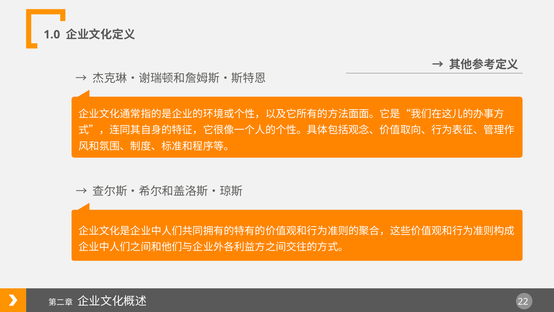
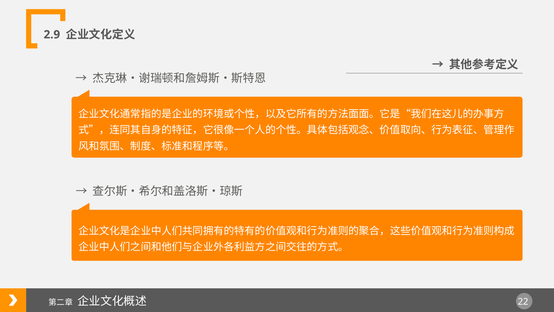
1.0: 1.0 -> 2.9
